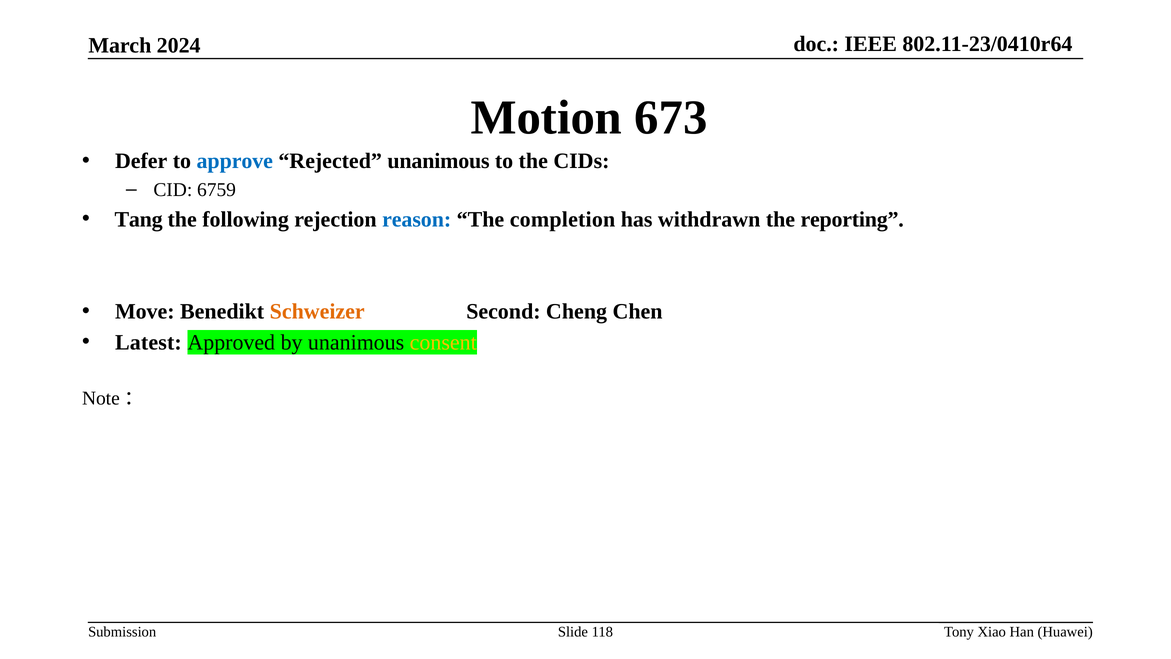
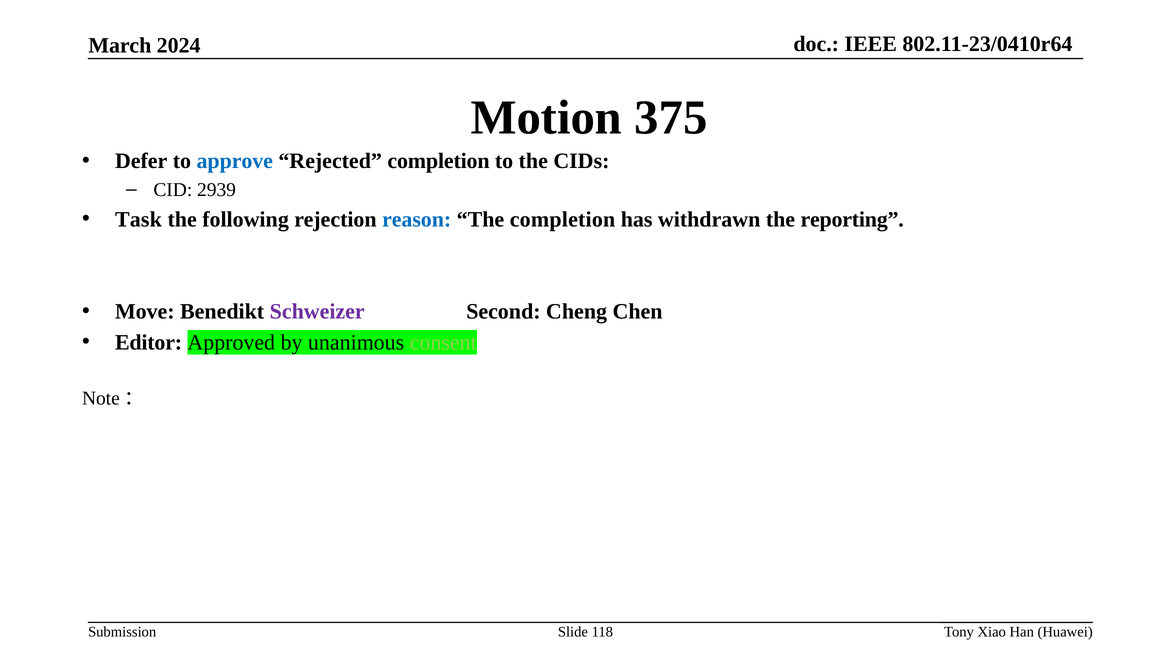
673: 673 -> 375
Rejected unanimous: unanimous -> completion
6759: 6759 -> 2939
Tang: Tang -> Task
Schweizer colour: orange -> purple
Latest: Latest -> Editor
consent colour: yellow -> light green
